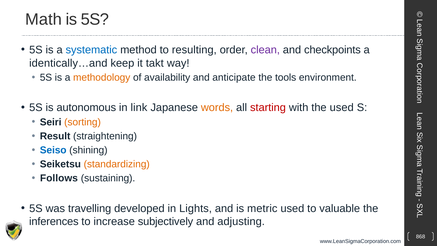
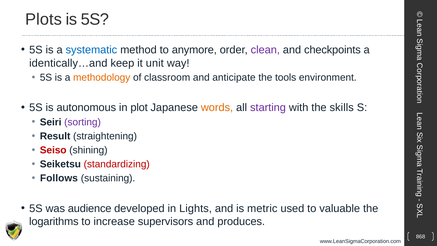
Math: Math -> Plots
resulting: resulting -> anymore
takt: takt -> unit
availability: availability -> classroom
link: link -> plot
starting colour: red -> purple
the used: used -> skills
sorting colour: orange -> purple
Seiso colour: blue -> red
standardizing colour: orange -> red
travelling: travelling -> audience
inferences: inferences -> logarithms
subjectively: subjectively -> supervisors
adjusting: adjusting -> produces
